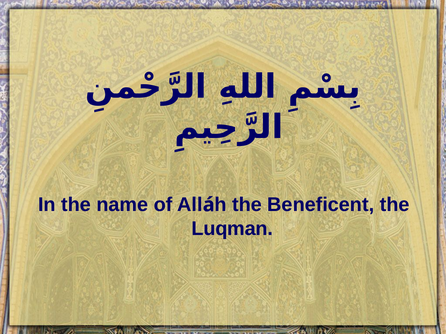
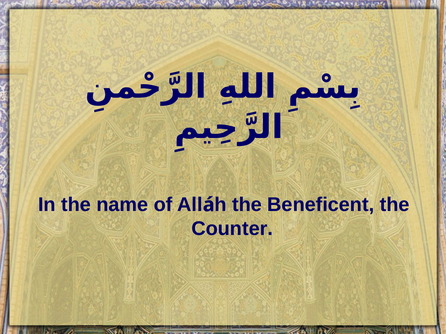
Luqman: Luqman -> Counter
